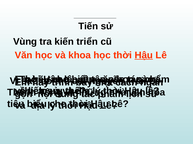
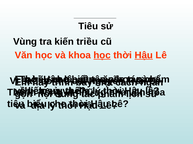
Tiến at (88, 26): Tiến -> Tiêu
triển: triển -> triều
học at (102, 55) underline: none -> present
